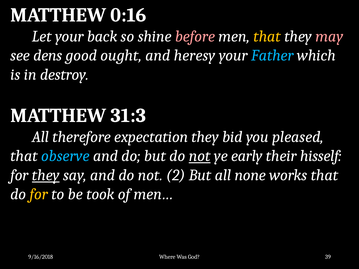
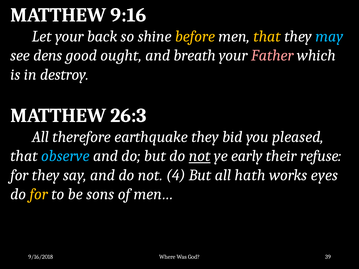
0:16: 0:16 -> 9:16
before colour: pink -> yellow
may colour: pink -> light blue
heresy: heresy -> breath
Father colour: light blue -> pink
31:3: 31:3 -> 26:3
expectation: expectation -> earthquake
hisself: hisself -> refuse
they at (46, 175) underline: present -> none
2: 2 -> 4
none: none -> hath
works that: that -> eyes
took: took -> sons
